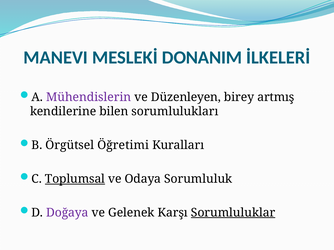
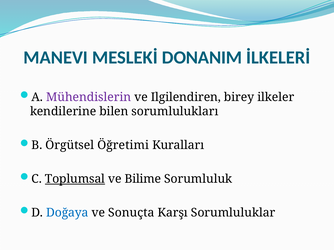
Düzenleyen: Düzenleyen -> Ilgilendiren
artmış: artmış -> ilkeler
Odaya: Odaya -> Bilime
Doğaya colour: purple -> blue
Gelenek: Gelenek -> Sonuçta
Sorumluluklar underline: present -> none
